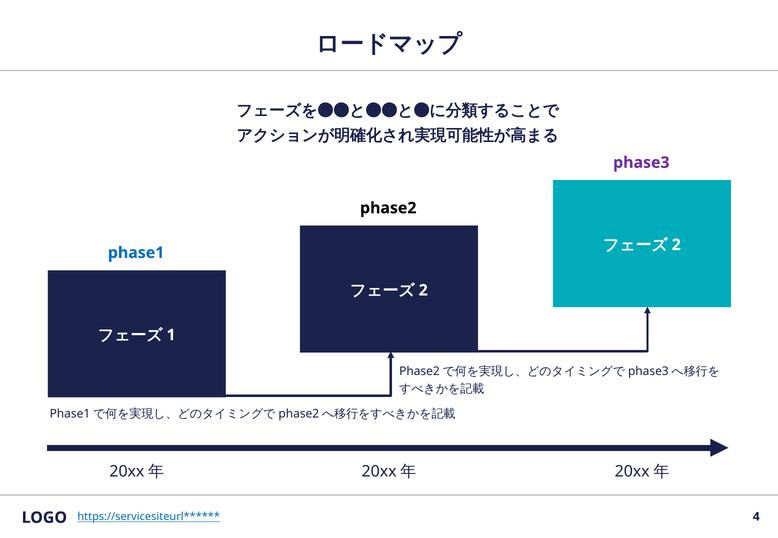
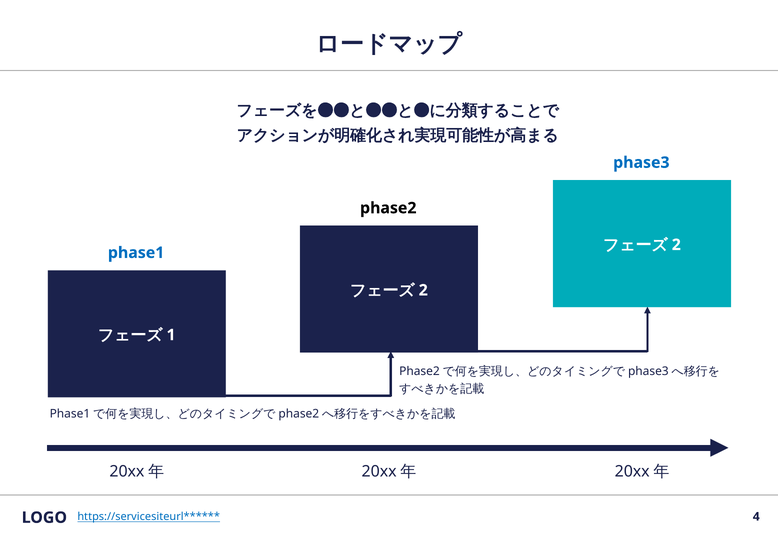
phase3 colour: purple -> blue
